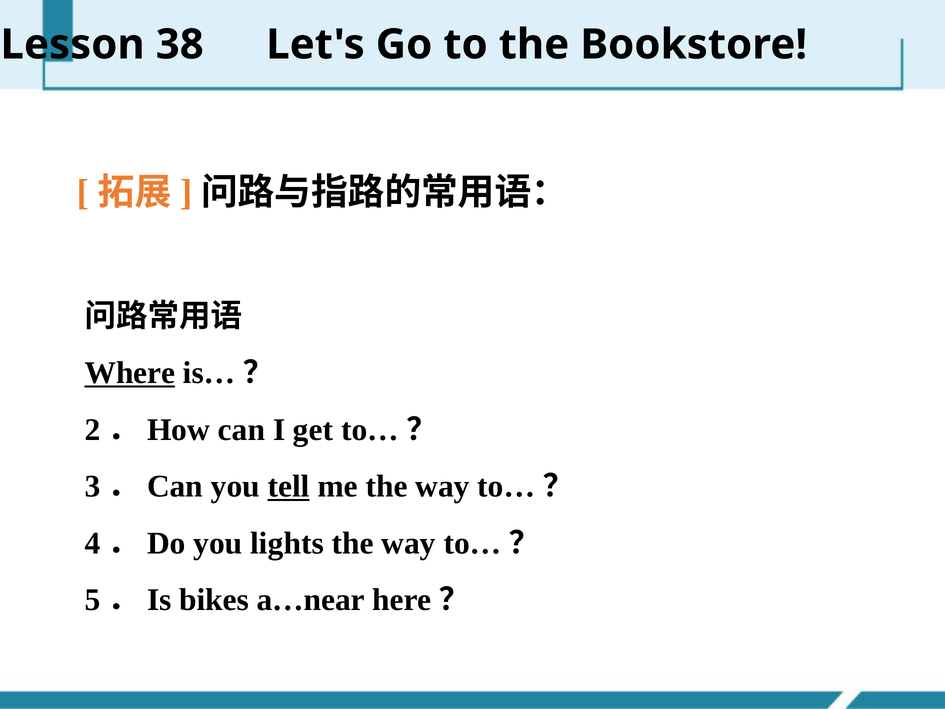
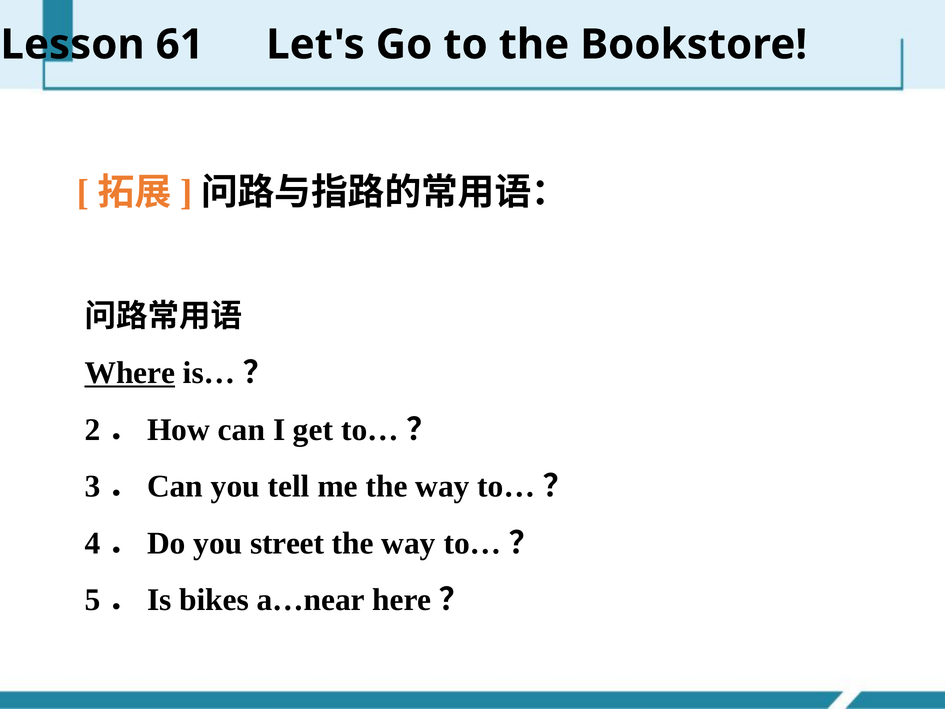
38: 38 -> 61
tell underline: present -> none
lights: lights -> street
